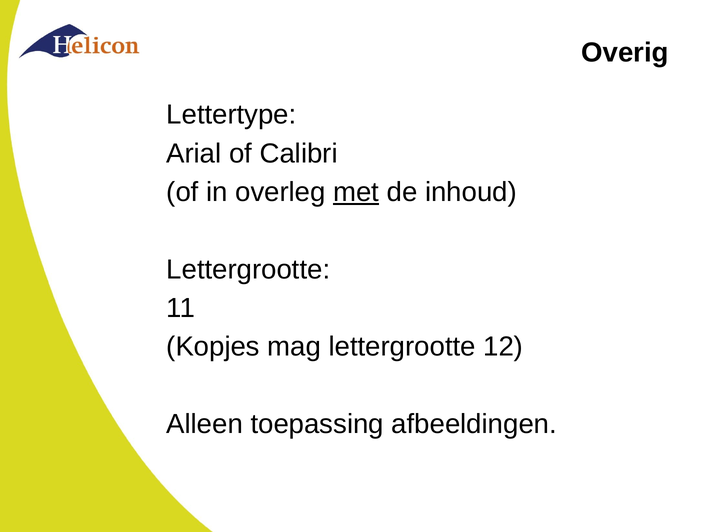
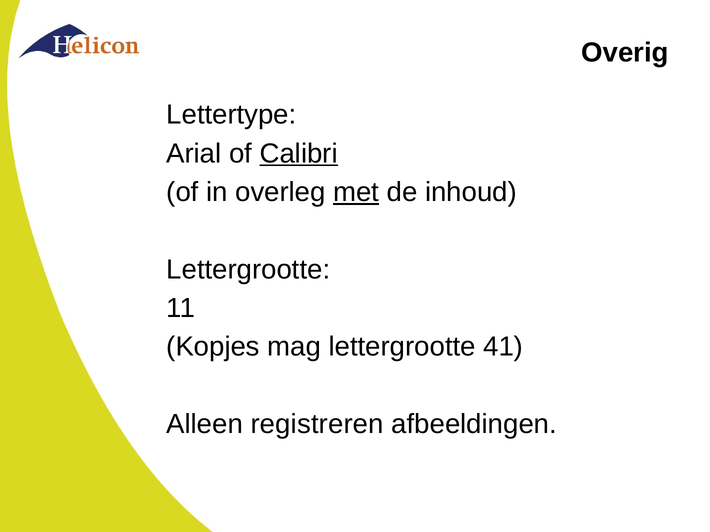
Calibri underline: none -> present
12: 12 -> 41
toepassing: toepassing -> registreren
